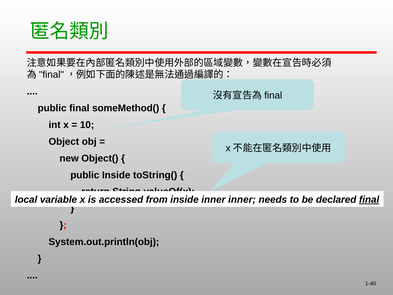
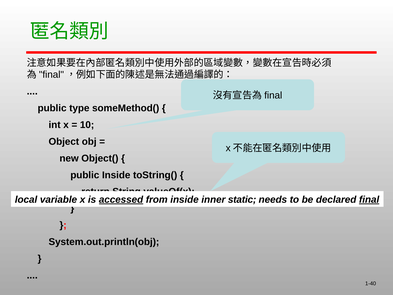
public final: final -> type
accessed underline: none -> present
inner inner: inner -> static
